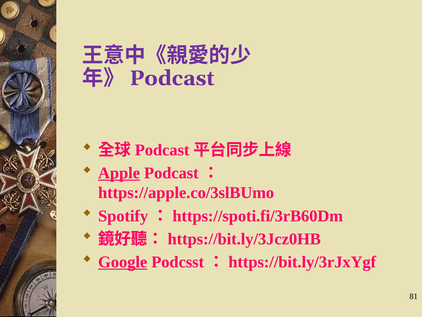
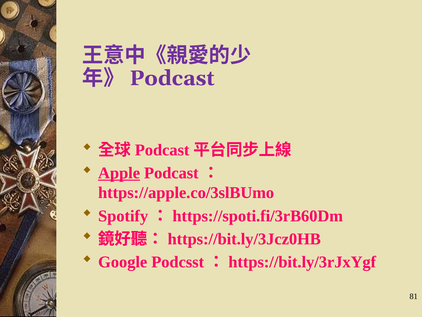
Google underline: present -> none
